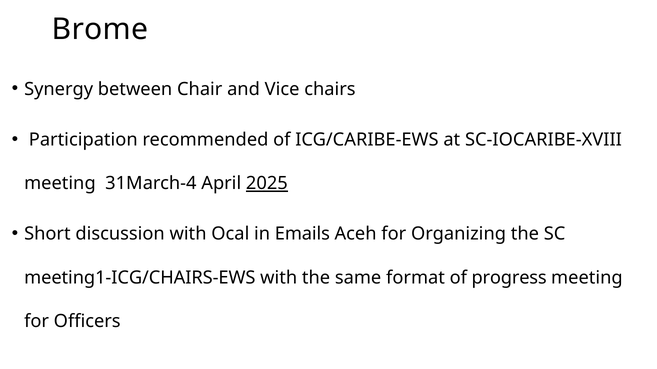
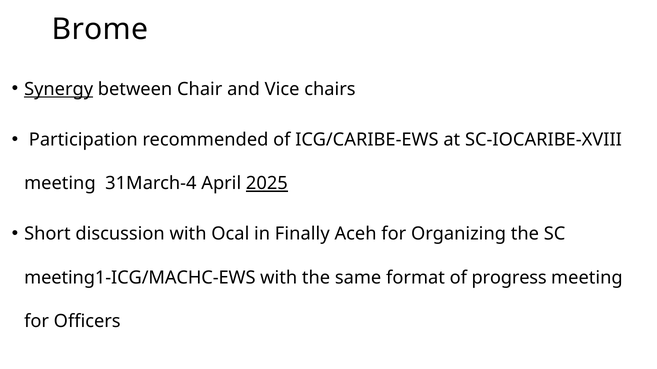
Synergy underline: none -> present
Emails: Emails -> Finally
meeting1-ICG/CHAIRS-EWS: meeting1-ICG/CHAIRS-EWS -> meeting1-ICG/MACHC-EWS
